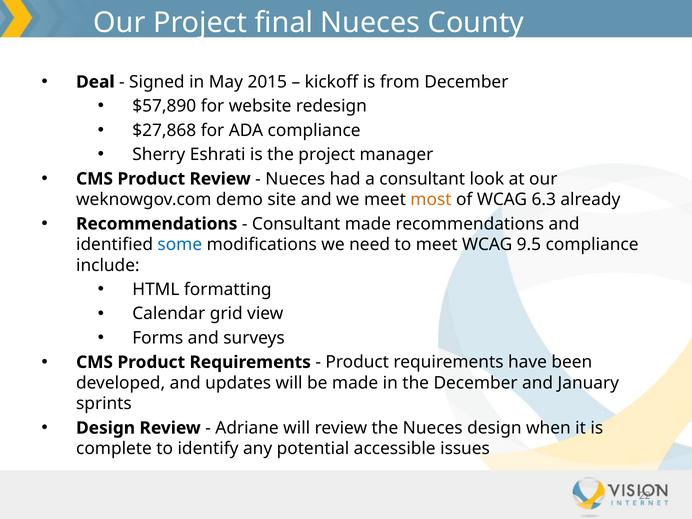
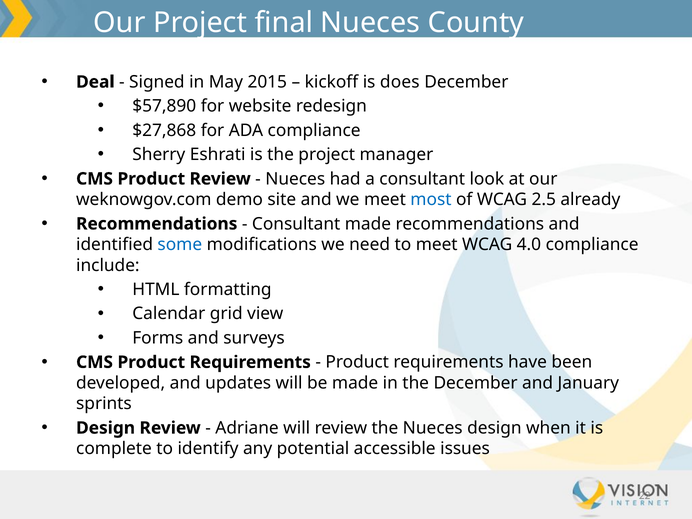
from: from -> does
most colour: orange -> blue
6.3: 6.3 -> 2.5
9.5: 9.5 -> 4.0
